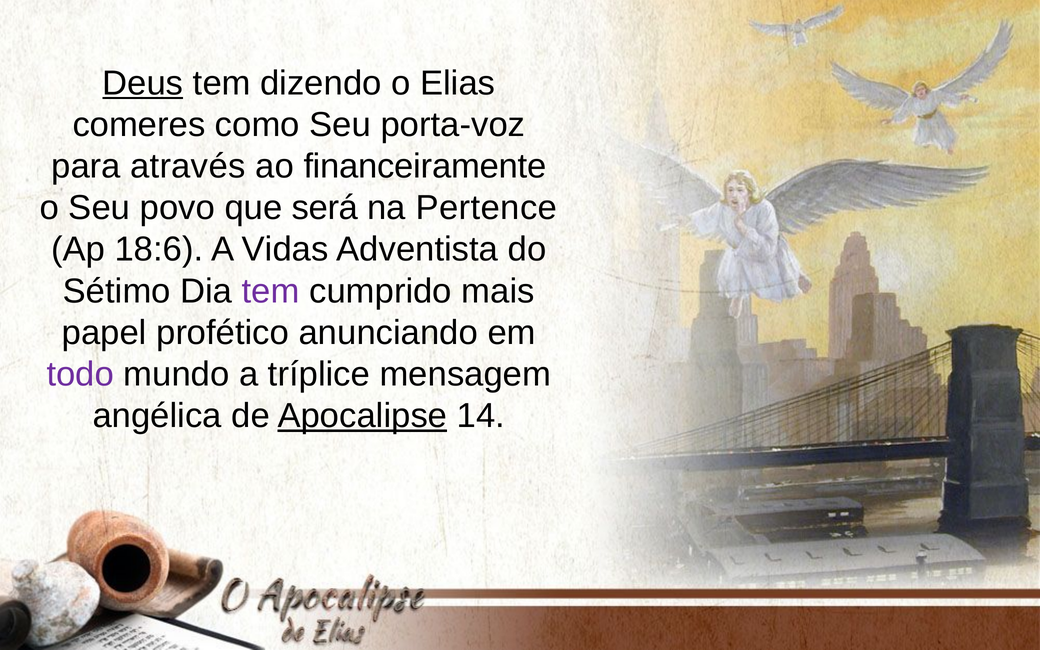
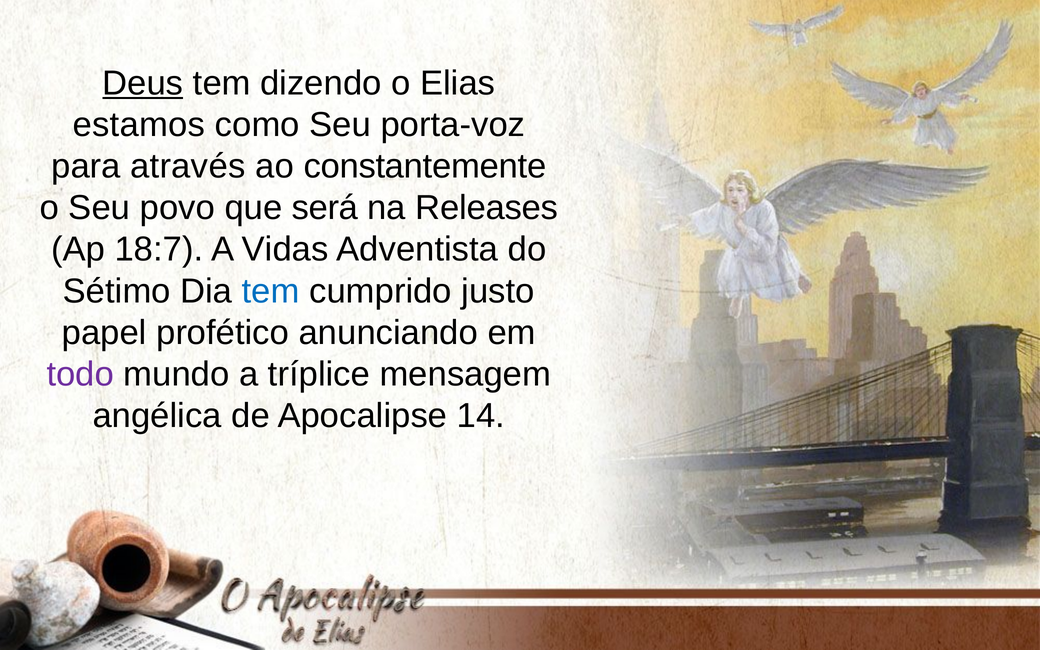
comeres: comeres -> estamos
financeiramente: financeiramente -> constantemente
Pertence: Pertence -> Releases
18:6: 18:6 -> 18:7
tem at (271, 291) colour: purple -> blue
mais: mais -> justo
Apocalipse underline: present -> none
